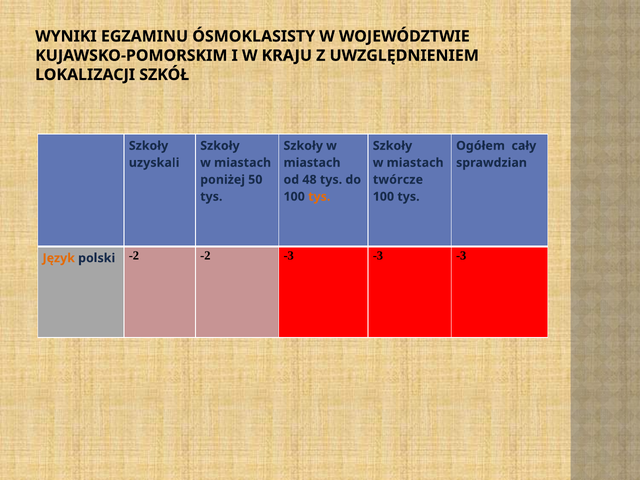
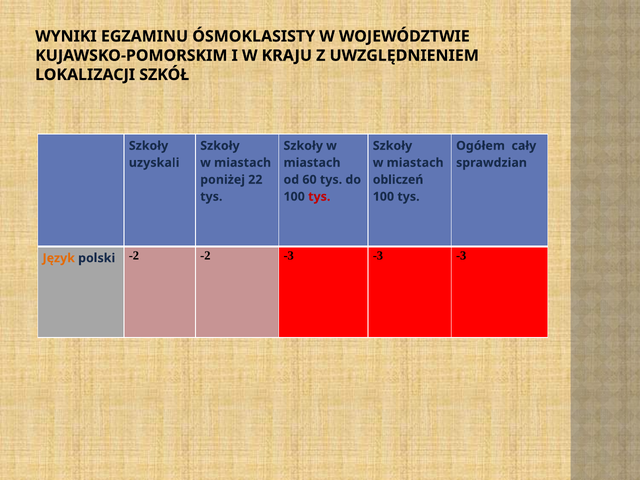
50: 50 -> 22
48: 48 -> 60
twórcze: twórcze -> obliczeń
tys at (319, 197) colour: orange -> red
